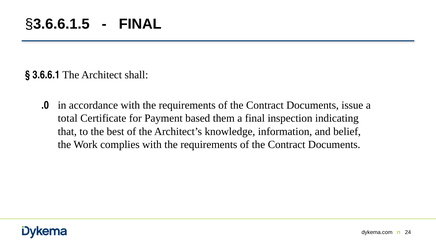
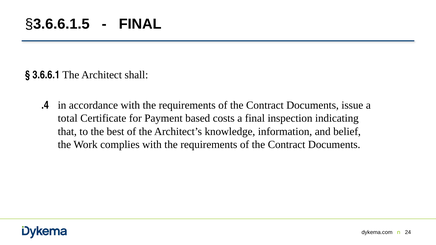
.0: .0 -> .4
them: them -> costs
